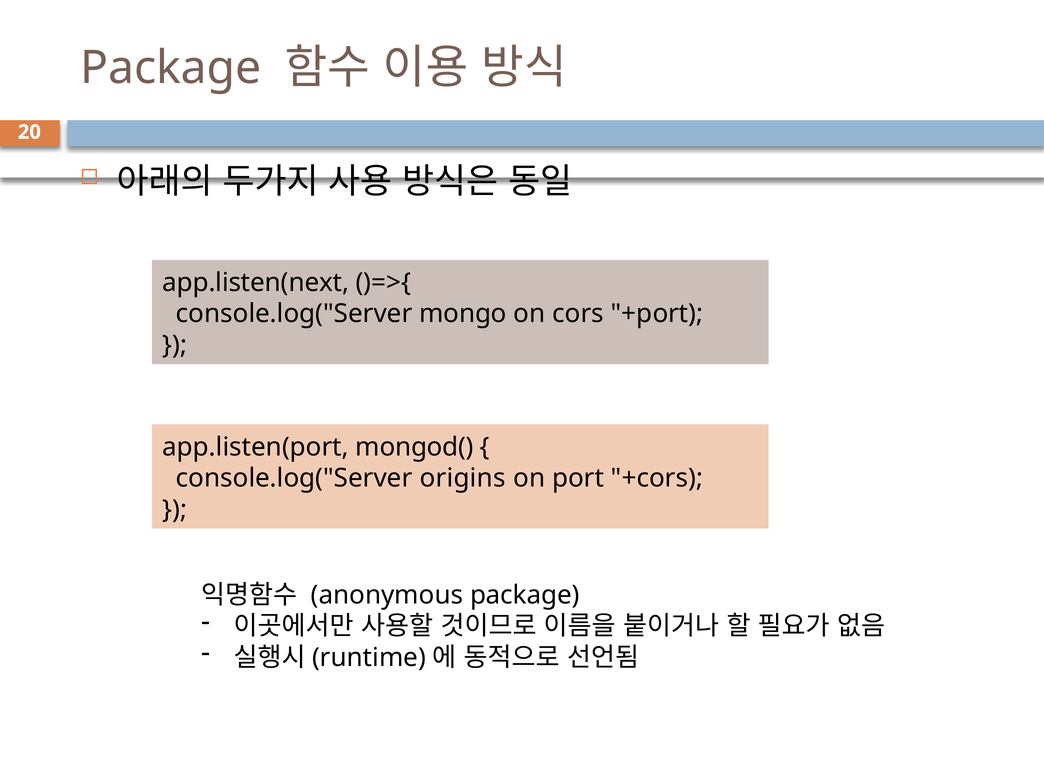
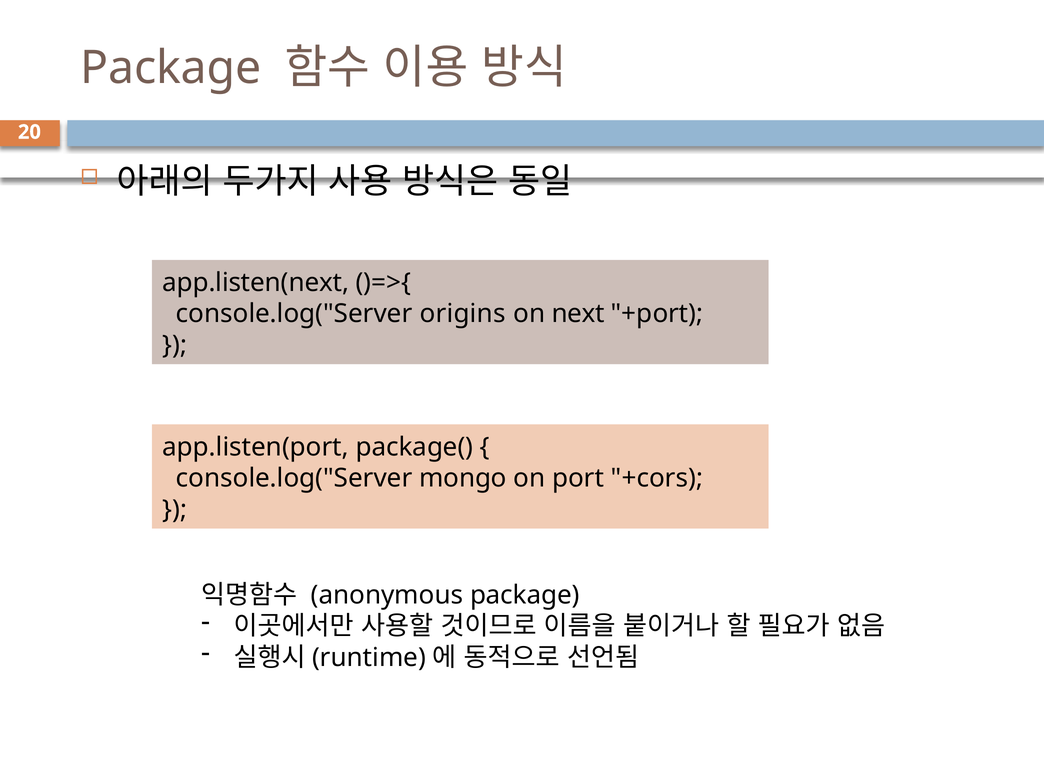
mongo: mongo -> origins
cors: cors -> next
mongod(: mongod( -> package(
origins: origins -> mongo
